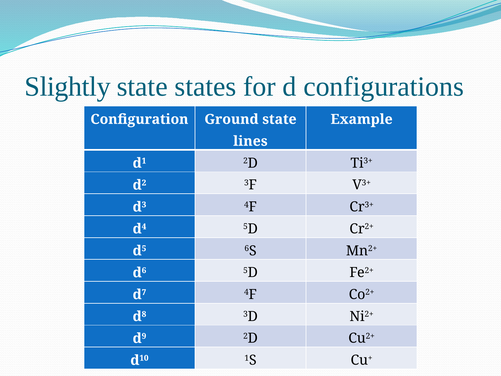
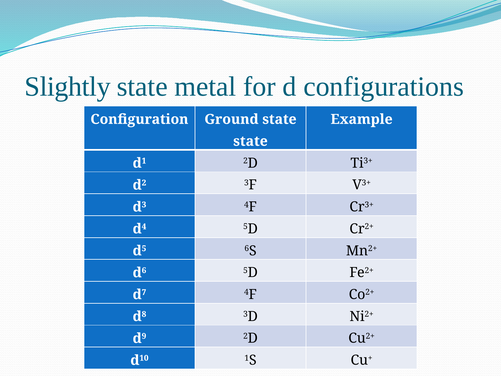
states: states -> metal
lines at (250, 141): lines -> state
